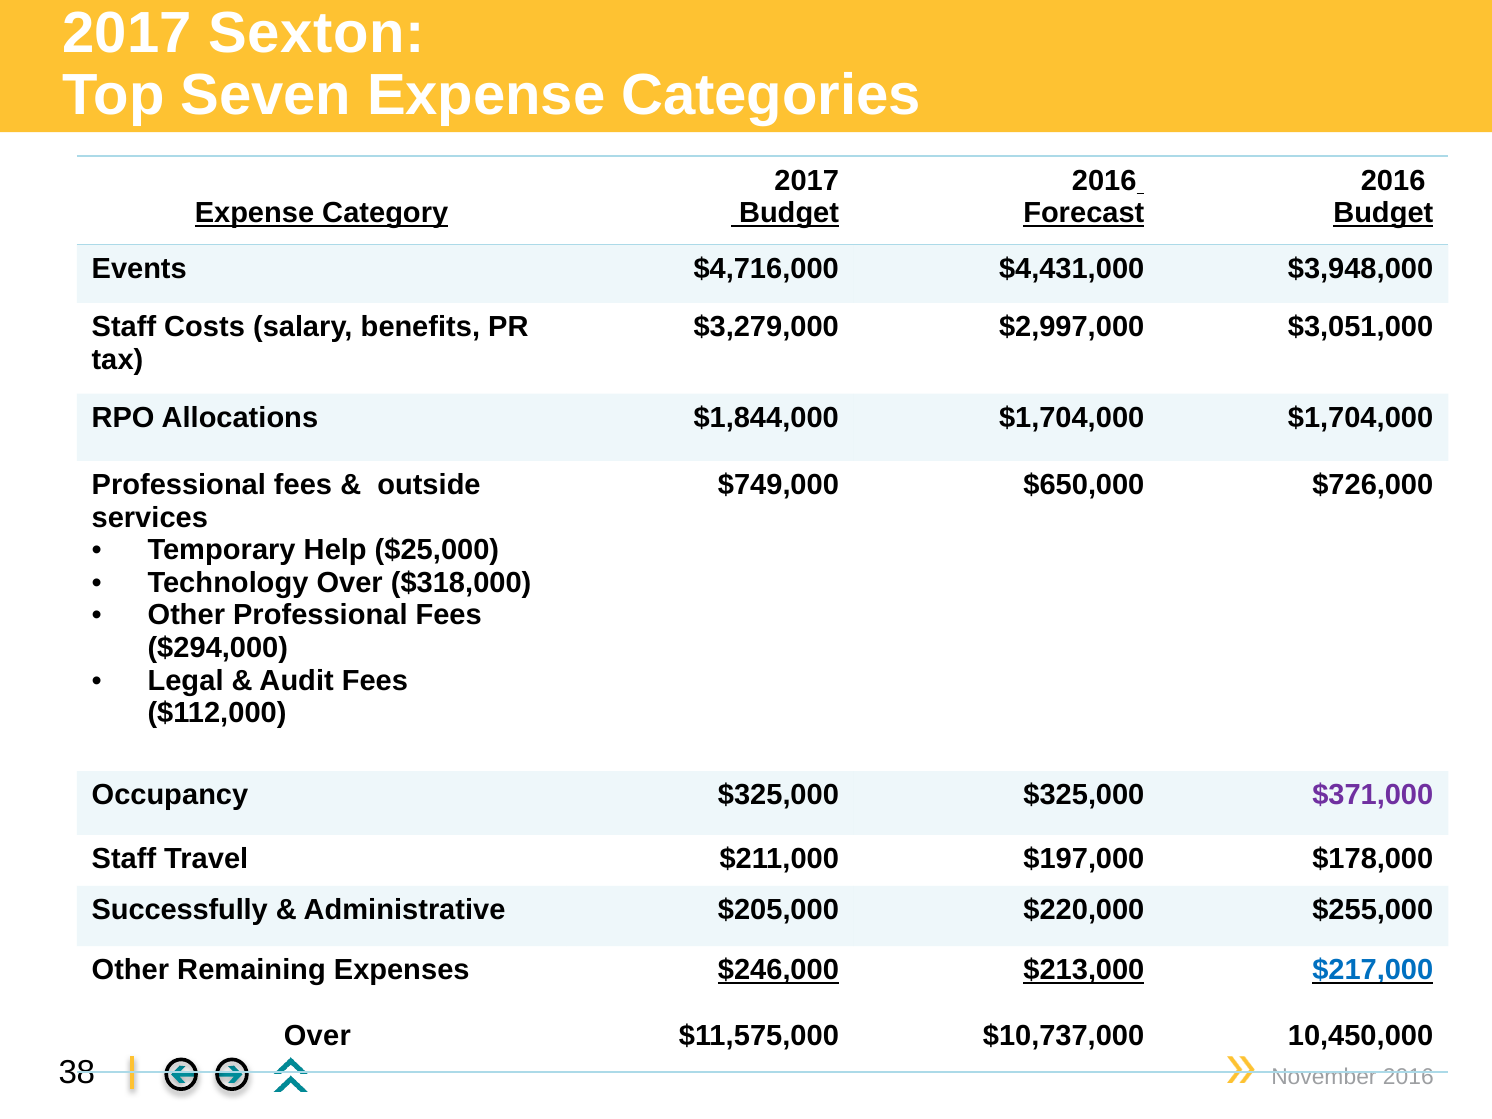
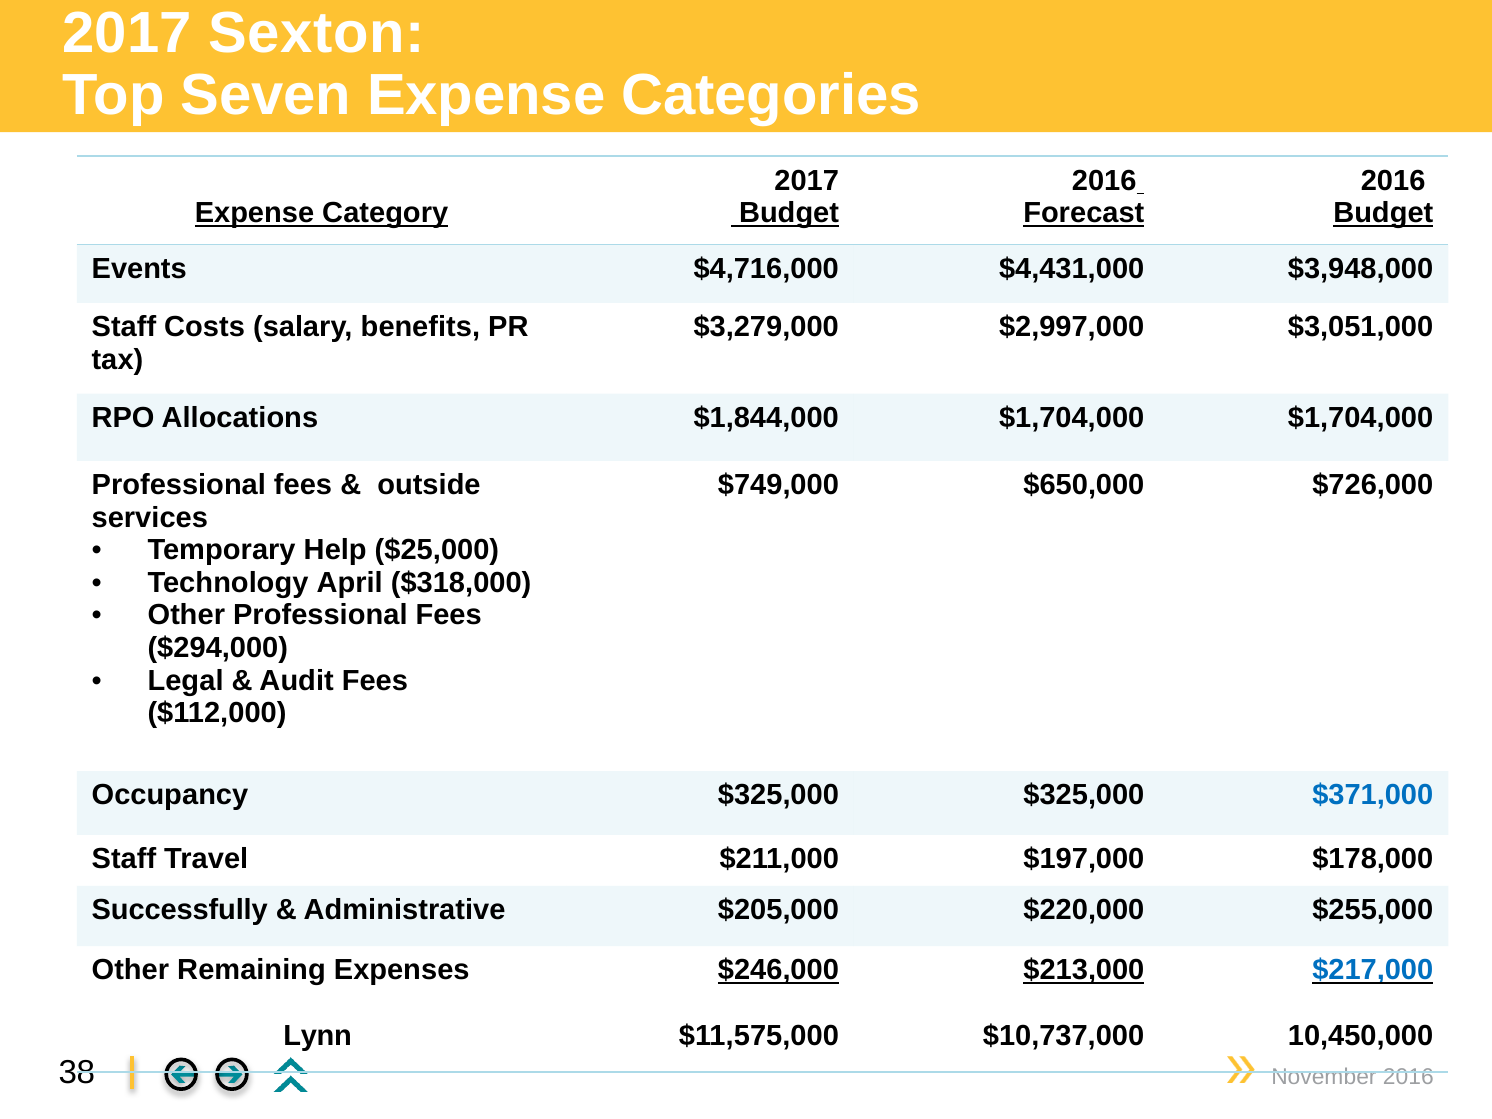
Technology Over: Over -> April
$371,000 colour: purple -> blue
Over at (317, 1036): Over -> Lynn
